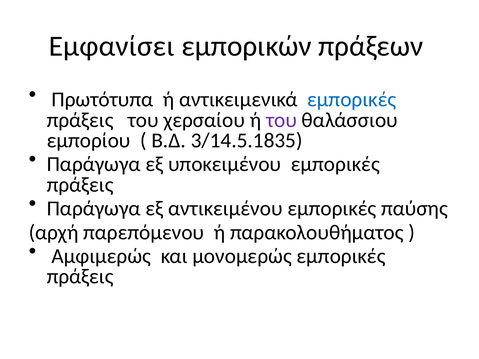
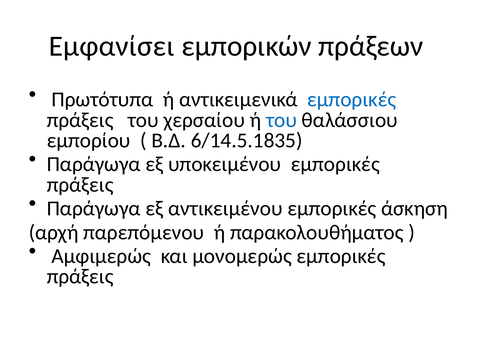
του at (281, 120) colour: purple -> blue
3/14.5.1835: 3/14.5.1835 -> 6/14.5.1835
παύσης: παύσης -> άσκηση
